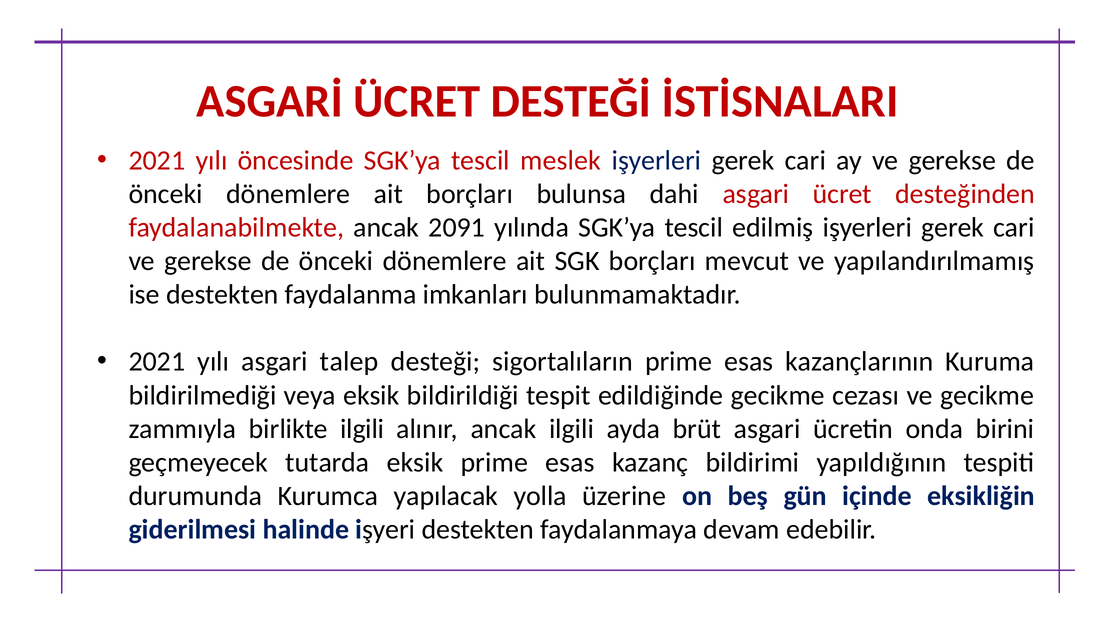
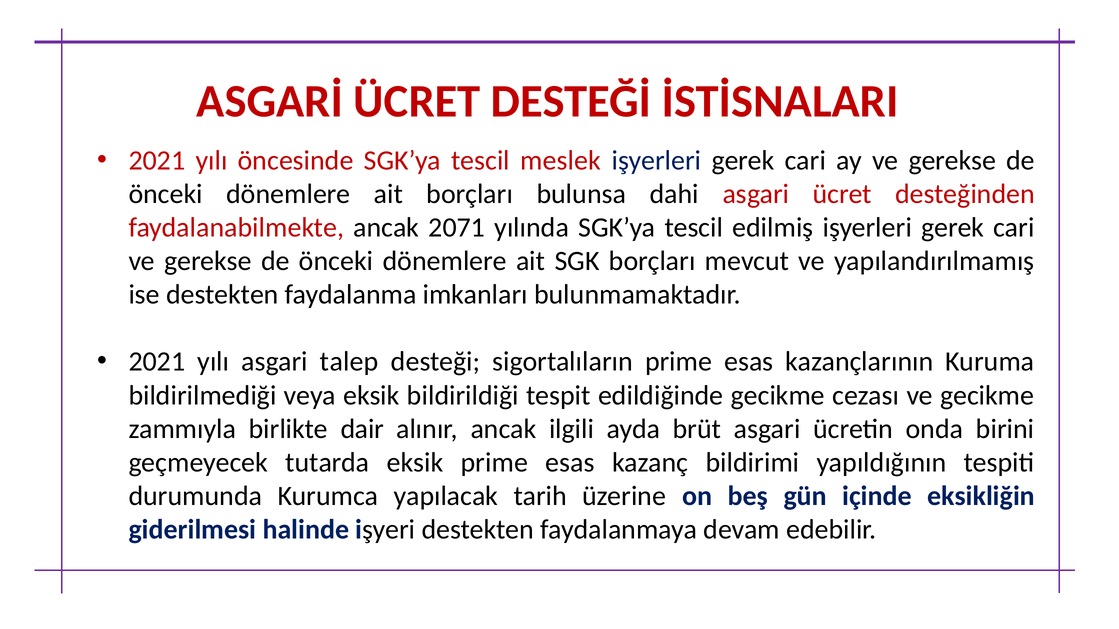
2091: 2091 -> 2071
birlikte ilgili: ilgili -> dair
yolla: yolla -> tarih
